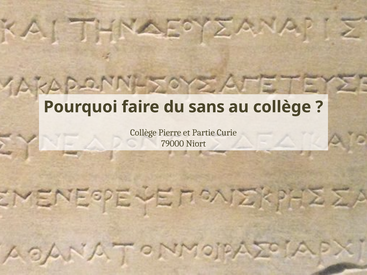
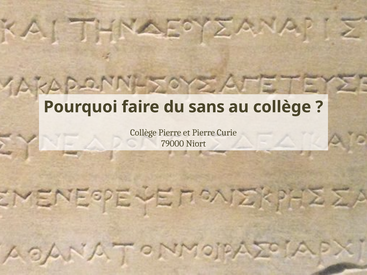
et Partie: Partie -> Pierre
